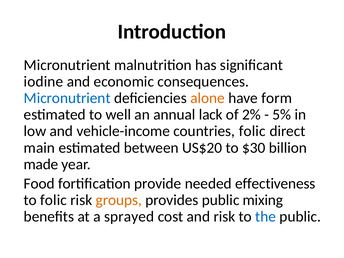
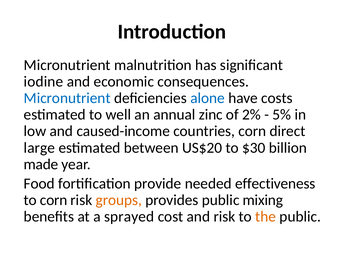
alone colour: orange -> blue
form: form -> costs
lack: lack -> zinc
vehicle-income: vehicle-income -> caused-income
countries folic: folic -> corn
main: main -> large
to folic: folic -> corn
the colour: blue -> orange
